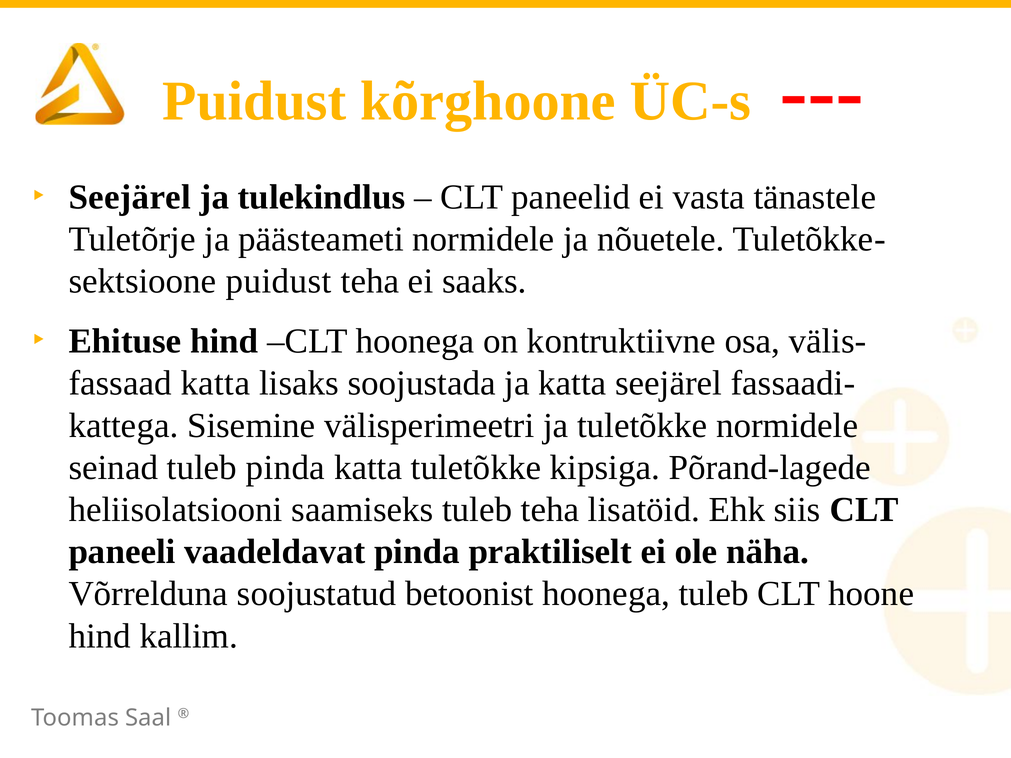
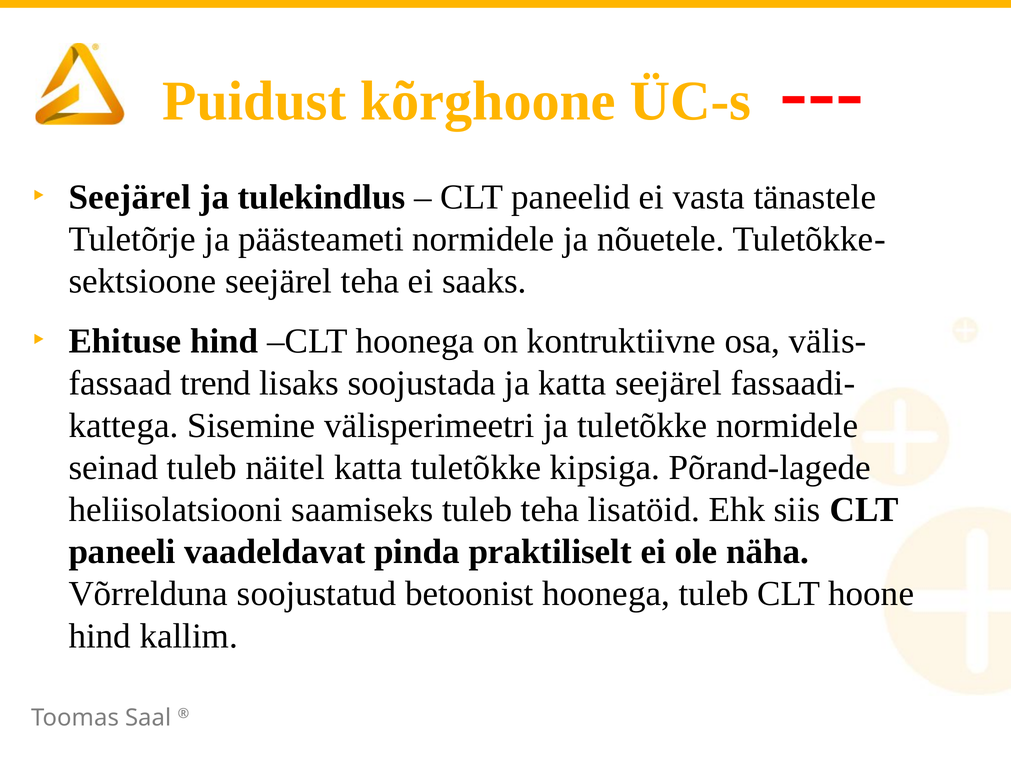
puidust at (279, 281): puidust -> seejärel
katta at (215, 384): katta -> trend
tuleb pinda: pinda -> näitel
